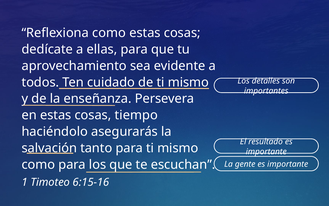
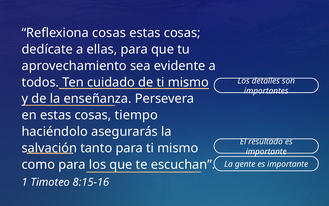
Reflexiona como: como -> cosas
6:15-16: 6:15-16 -> 8:15-16
